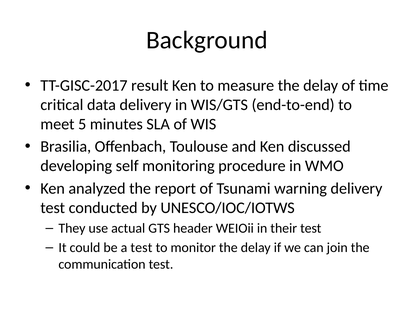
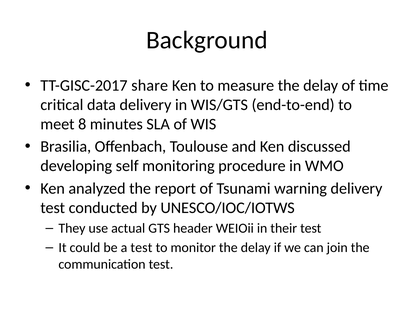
result: result -> share
5: 5 -> 8
